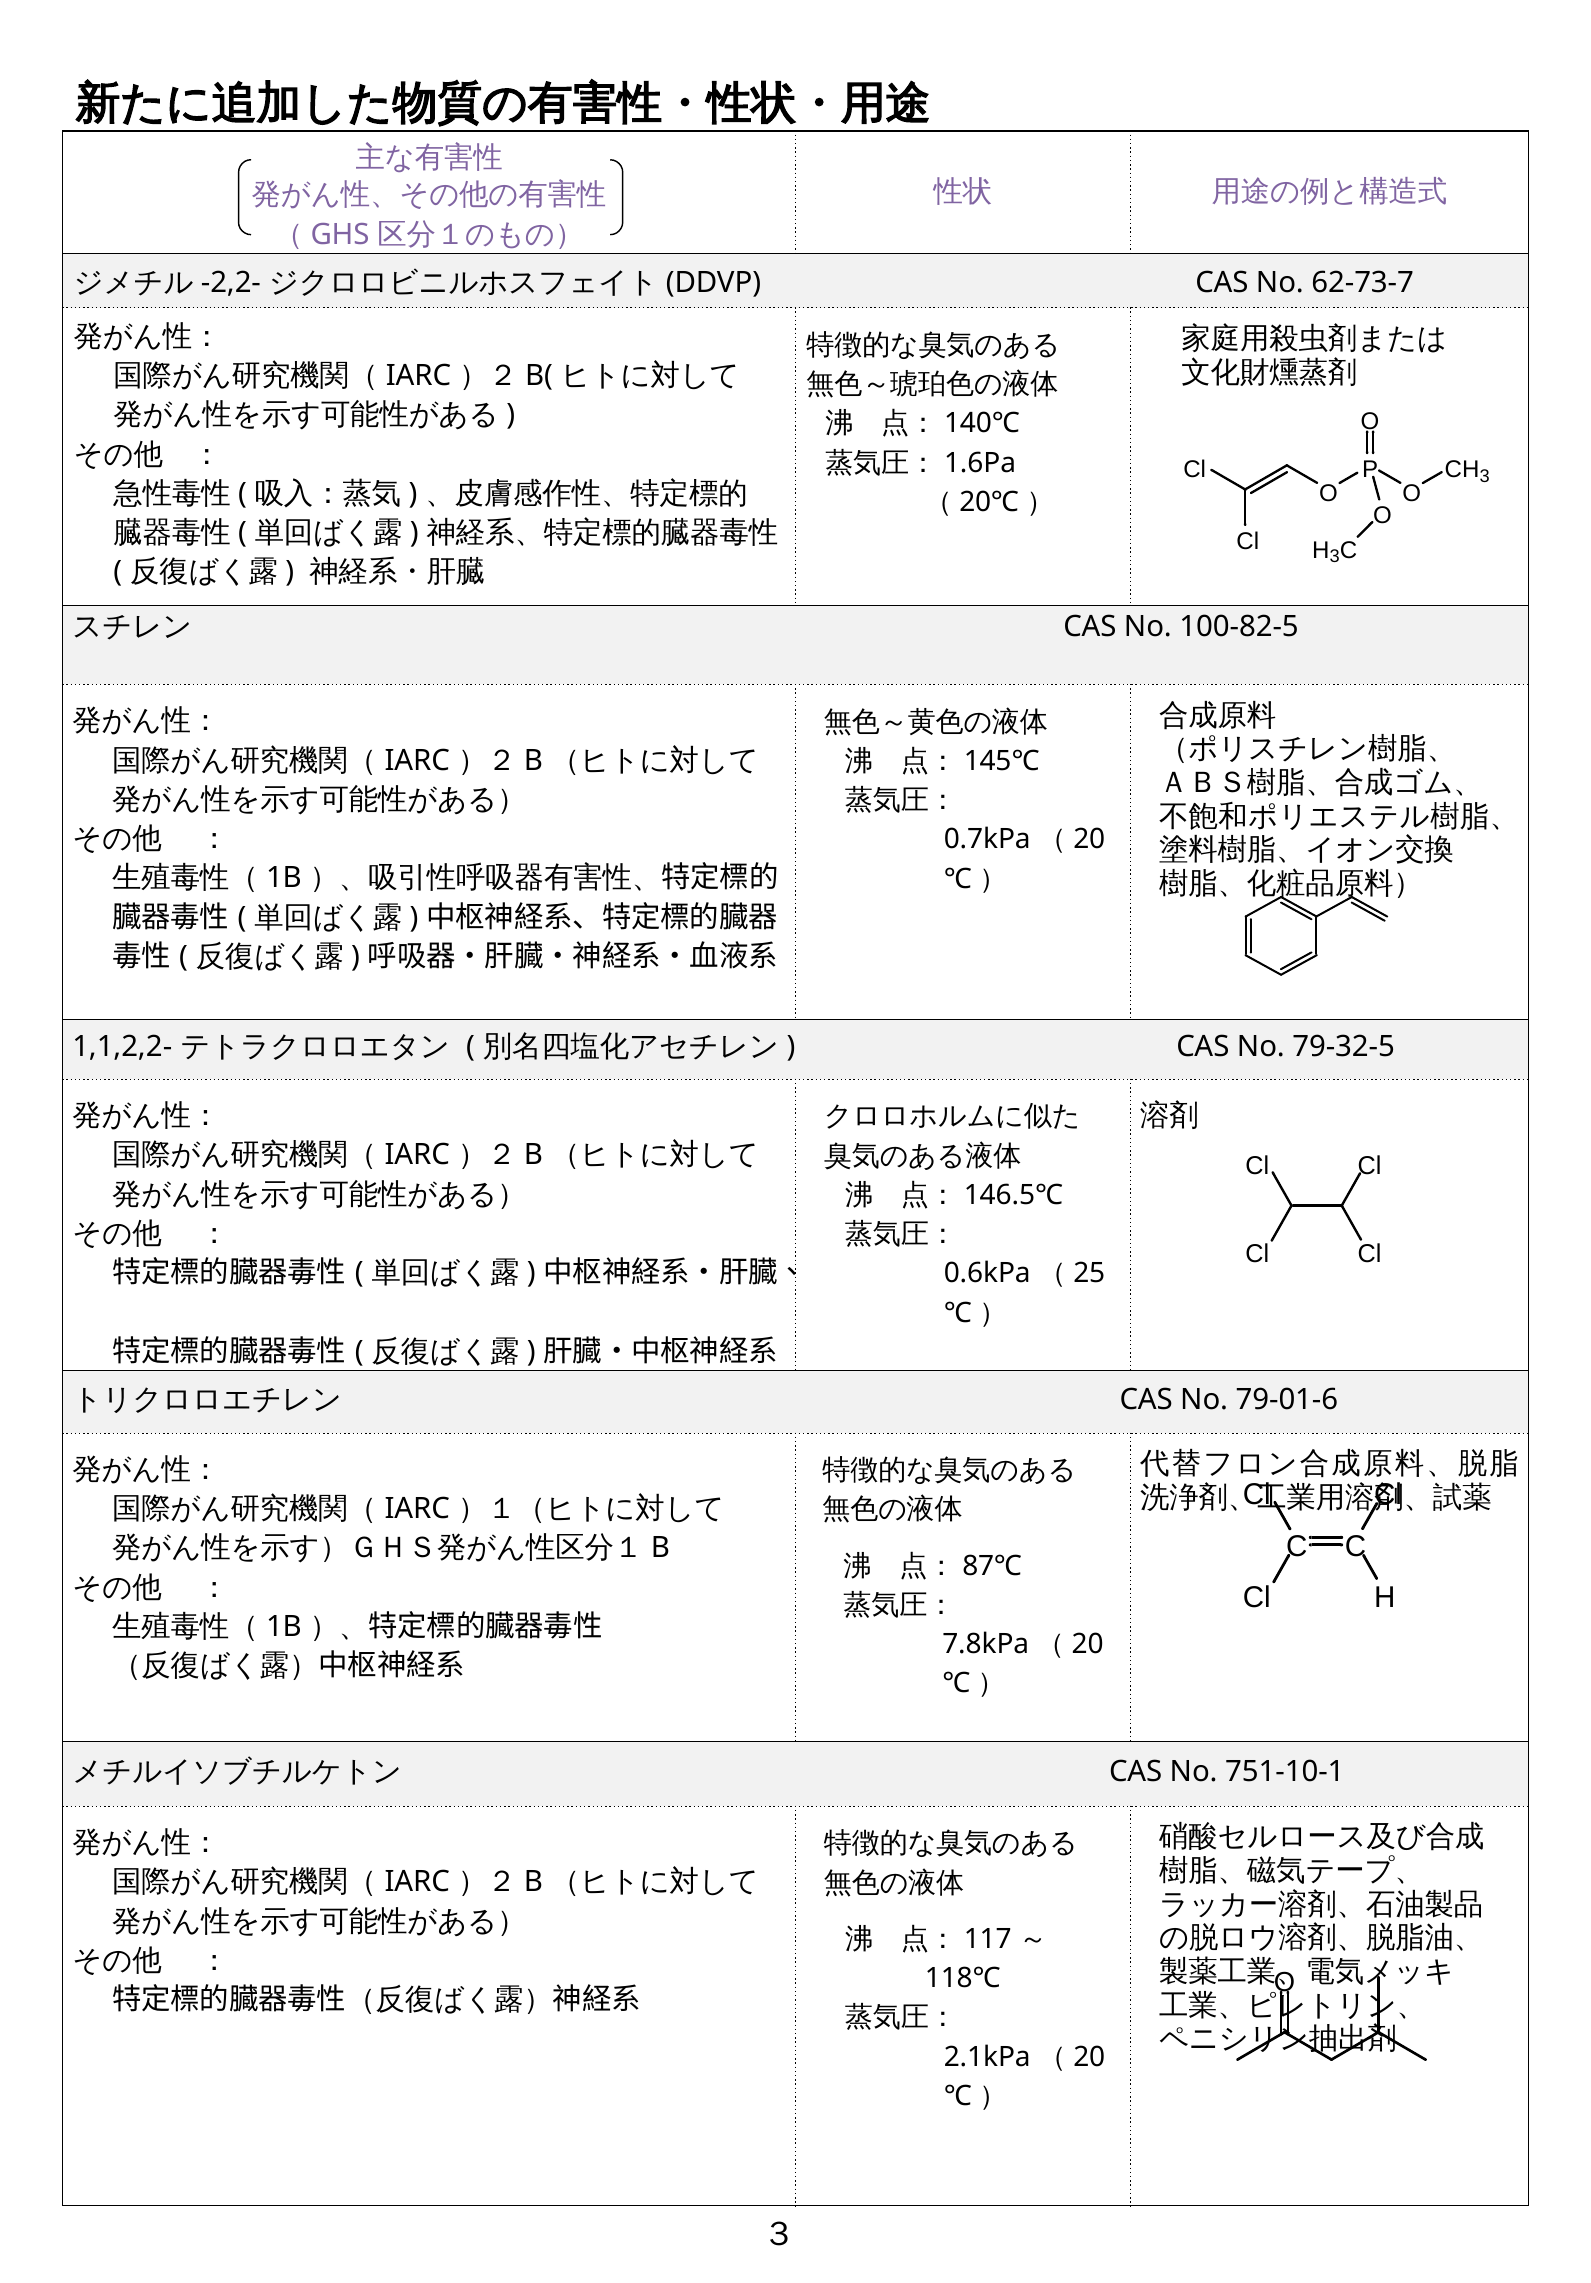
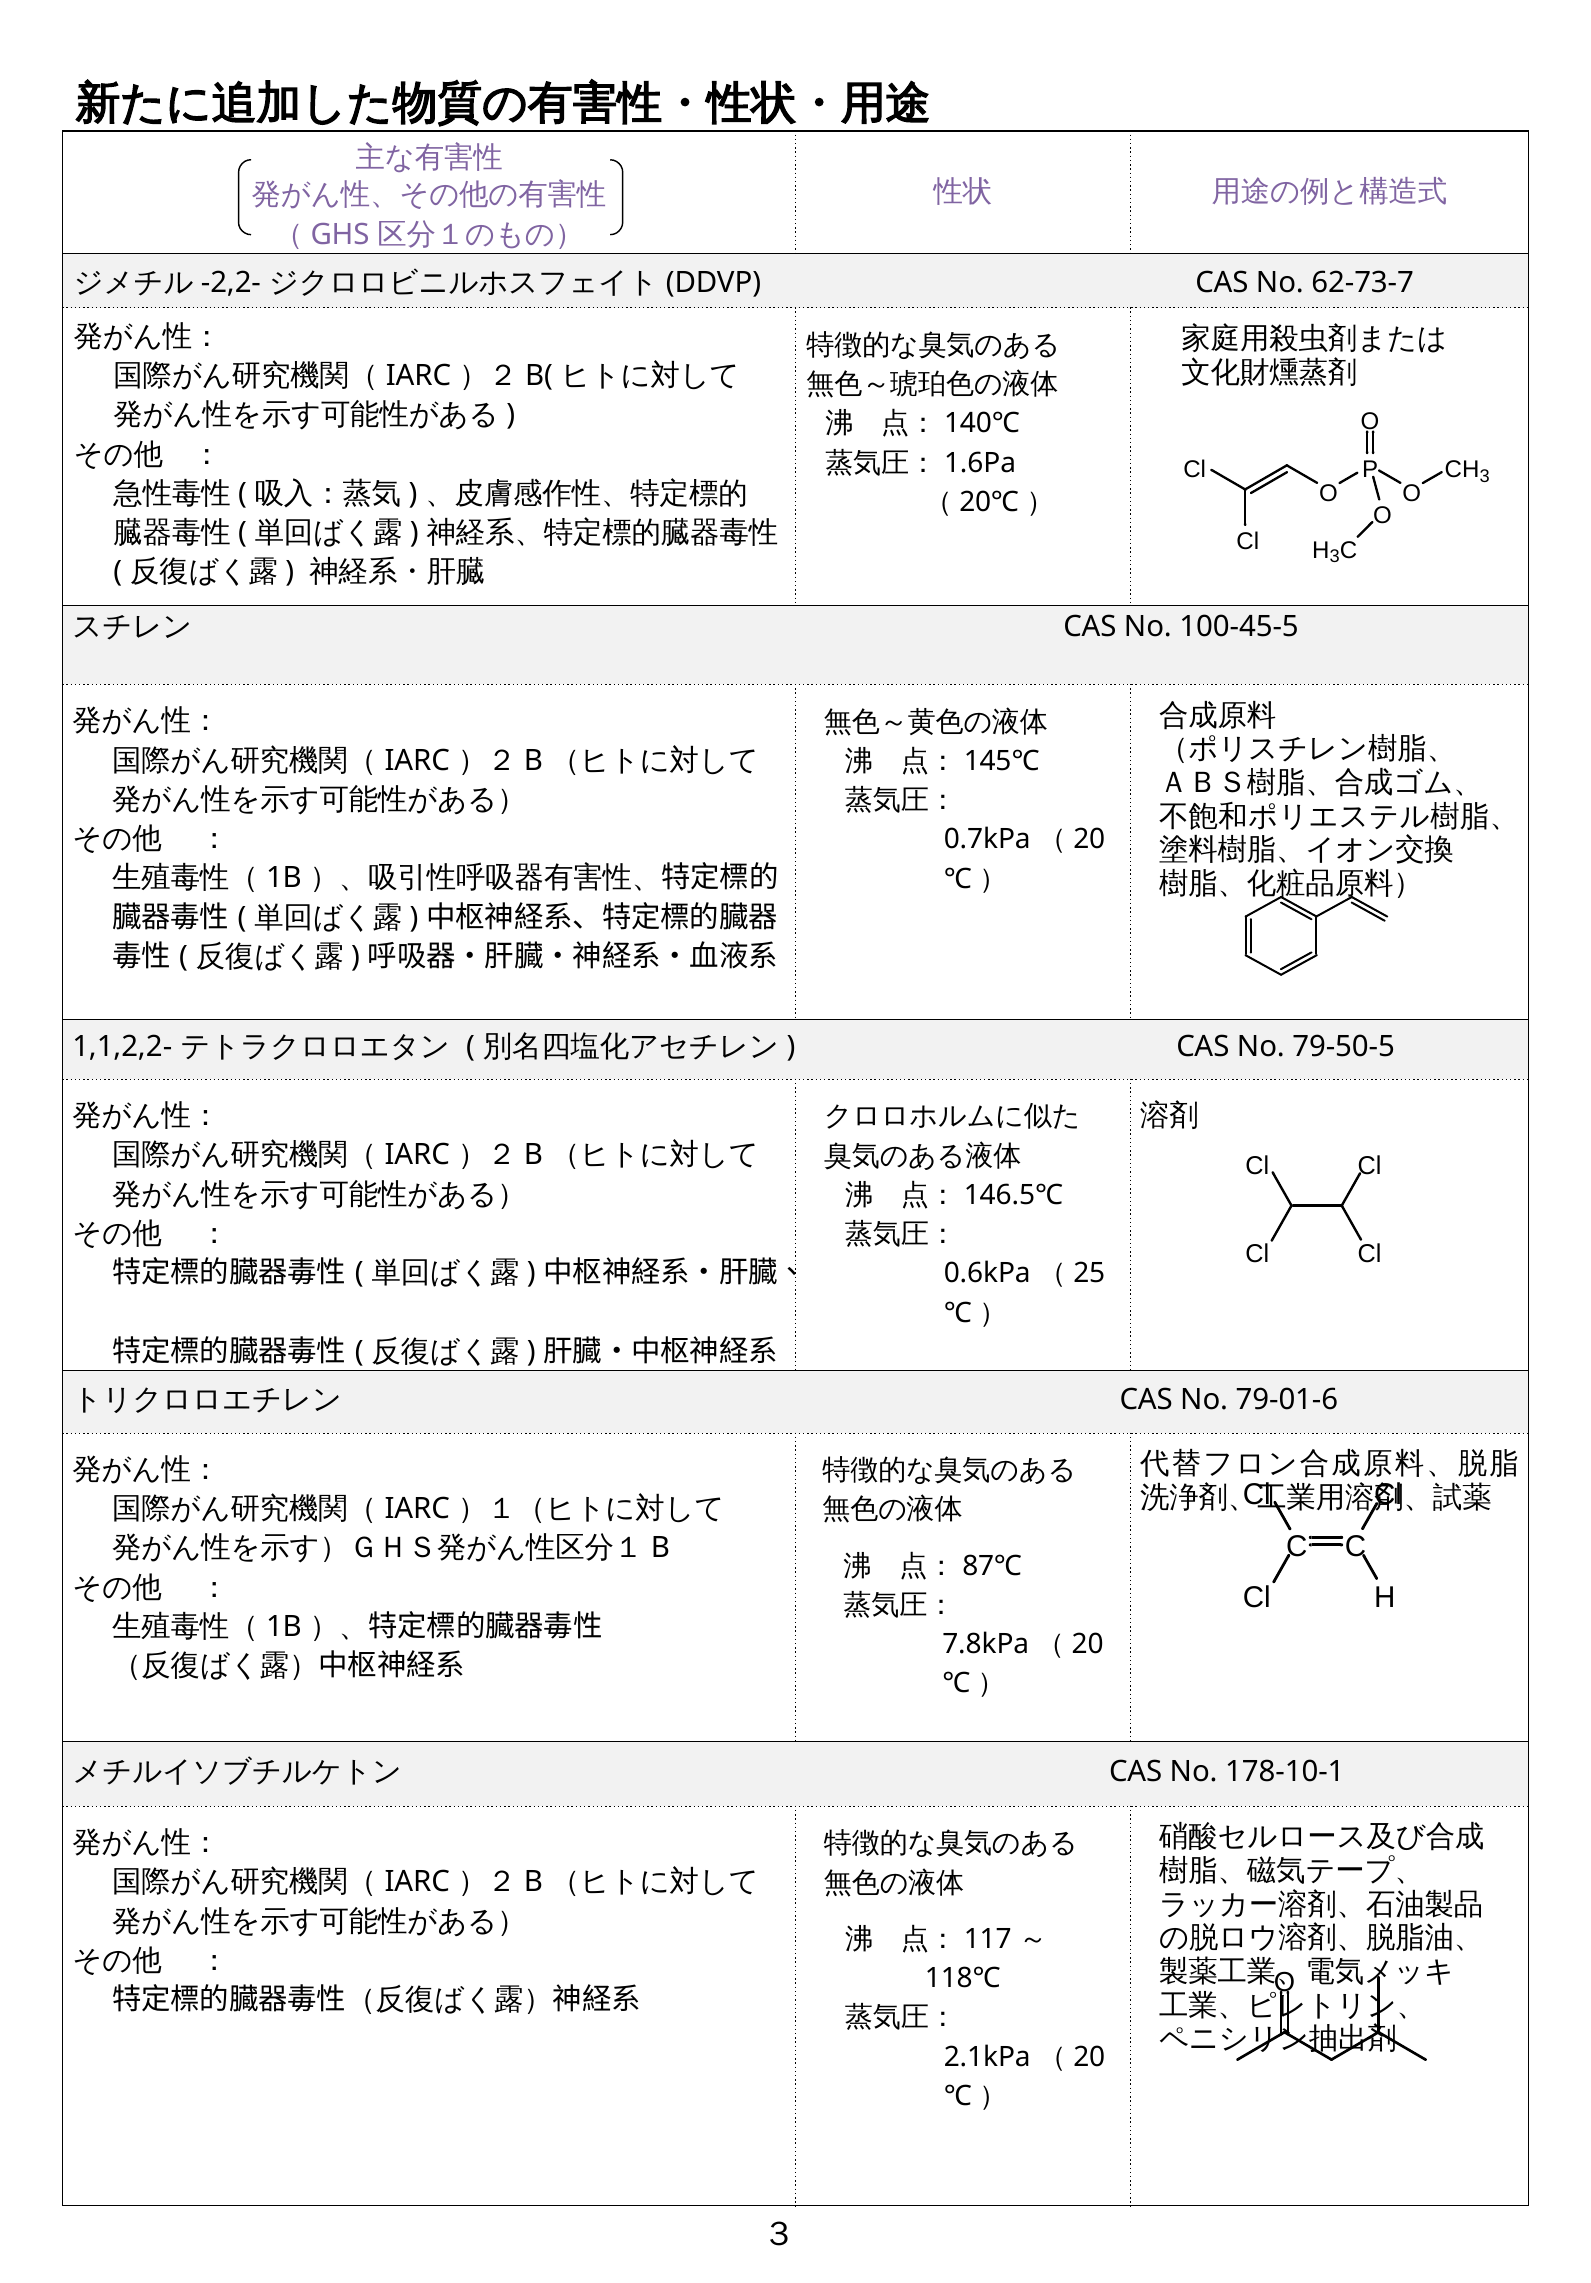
100-82-5: 100-82-5 -> 100-45-5
79-32-5: 79-32-5 -> 79-50-5
751-10-1: 751-10-1 -> 178-10-1
